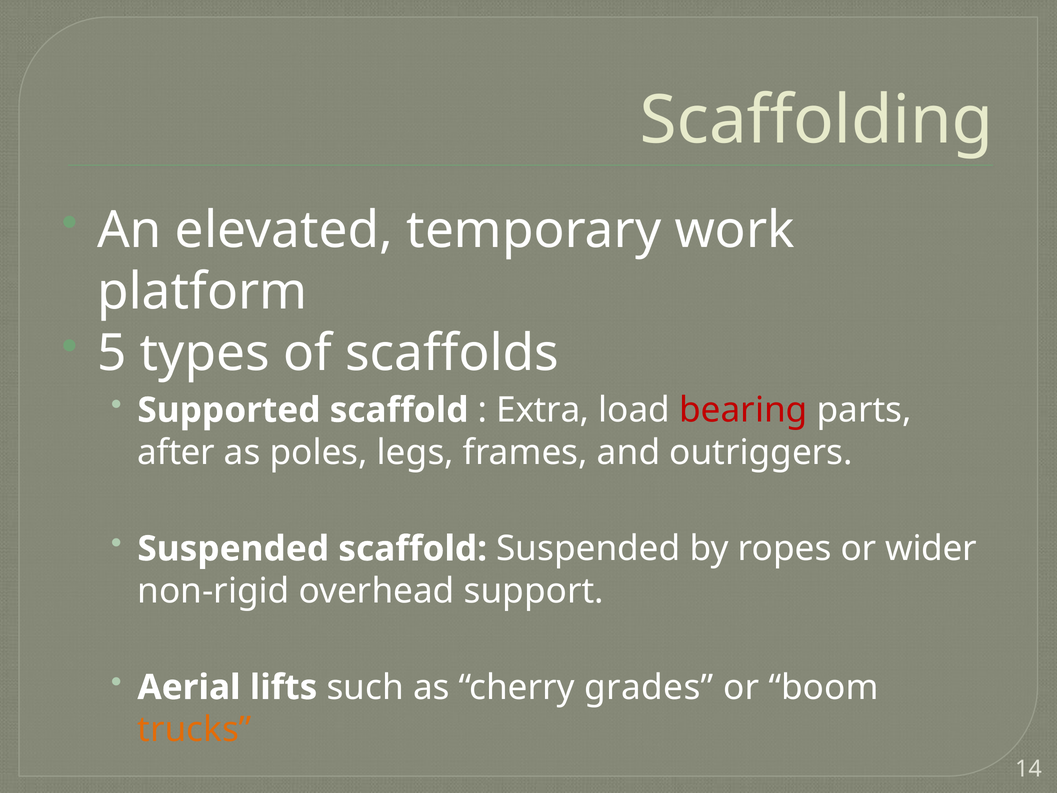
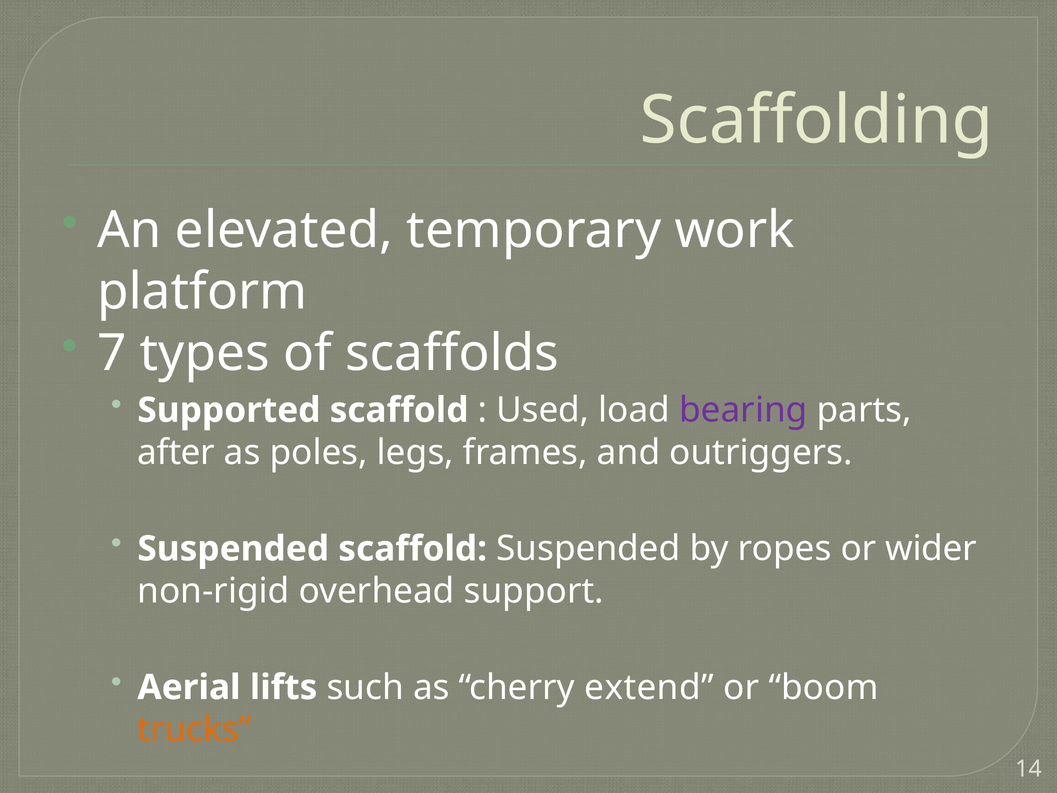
5: 5 -> 7
Extra: Extra -> Used
bearing colour: red -> purple
grades: grades -> extend
